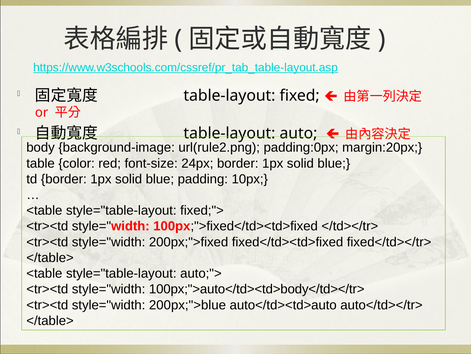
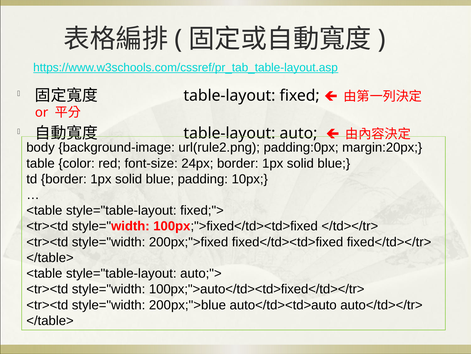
100px;">auto</td><td>body</td></tr>: 100px;">auto</td><td>body</td></tr> -> 100px;">auto</td><td>fixed</td></tr>
